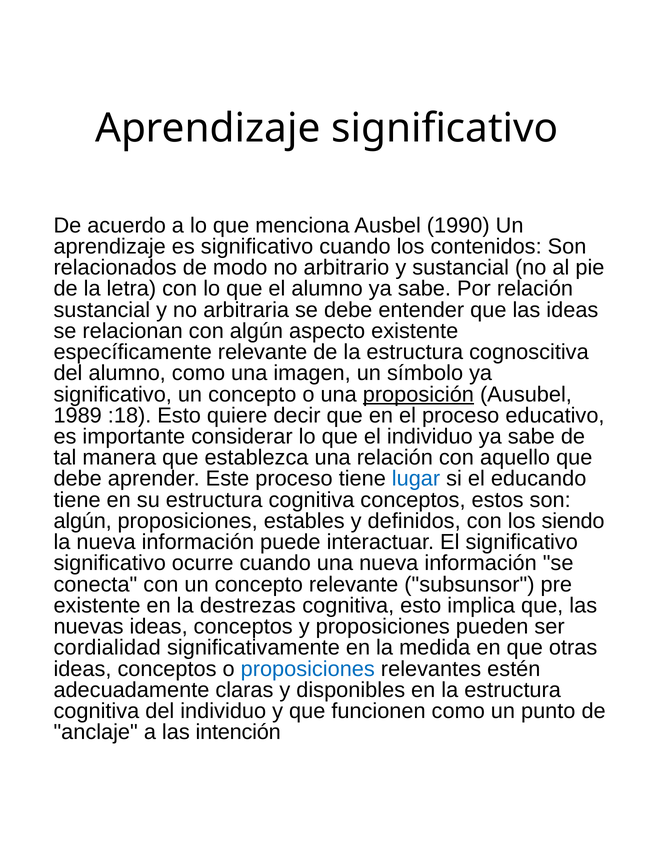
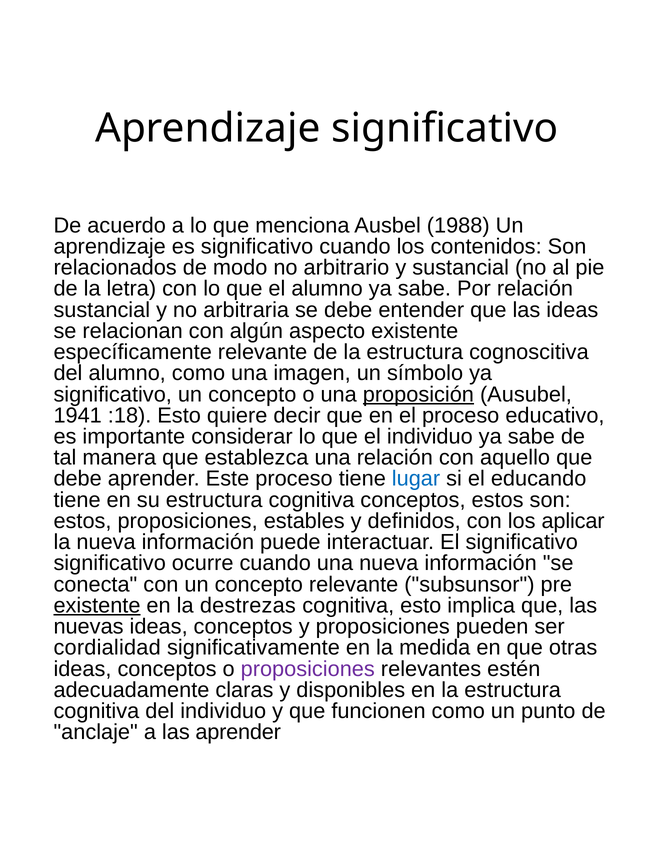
1990: 1990 -> 1988
1989: 1989 -> 1941
algún at (83, 521): algún -> estos
siendo: siendo -> aplicar
existente at (97, 605) underline: none -> present
proposiciones at (308, 669) colour: blue -> purple
las intención: intención -> aprender
